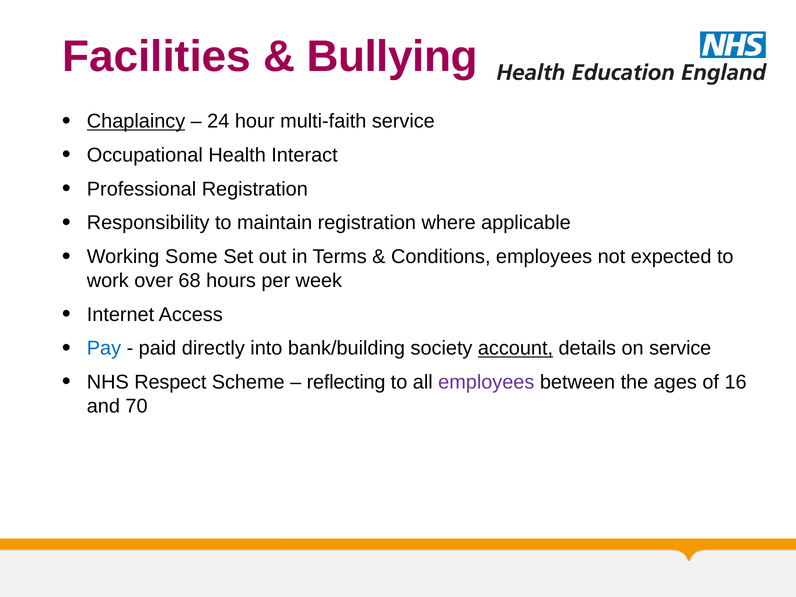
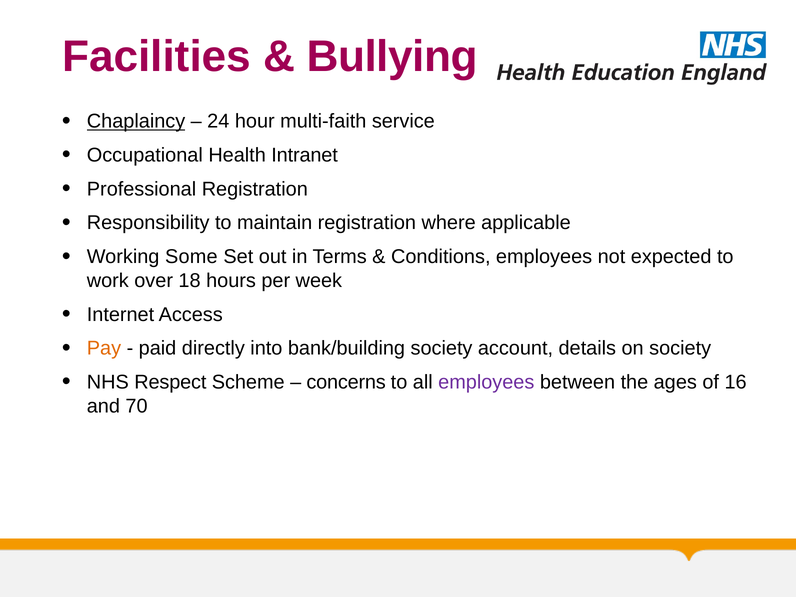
Interact: Interact -> Intranet
68: 68 -> 18
Pay colour: blue -> orange
account underline: present -> none
on service: service -> society
reflecting: reflecting -> concerns
